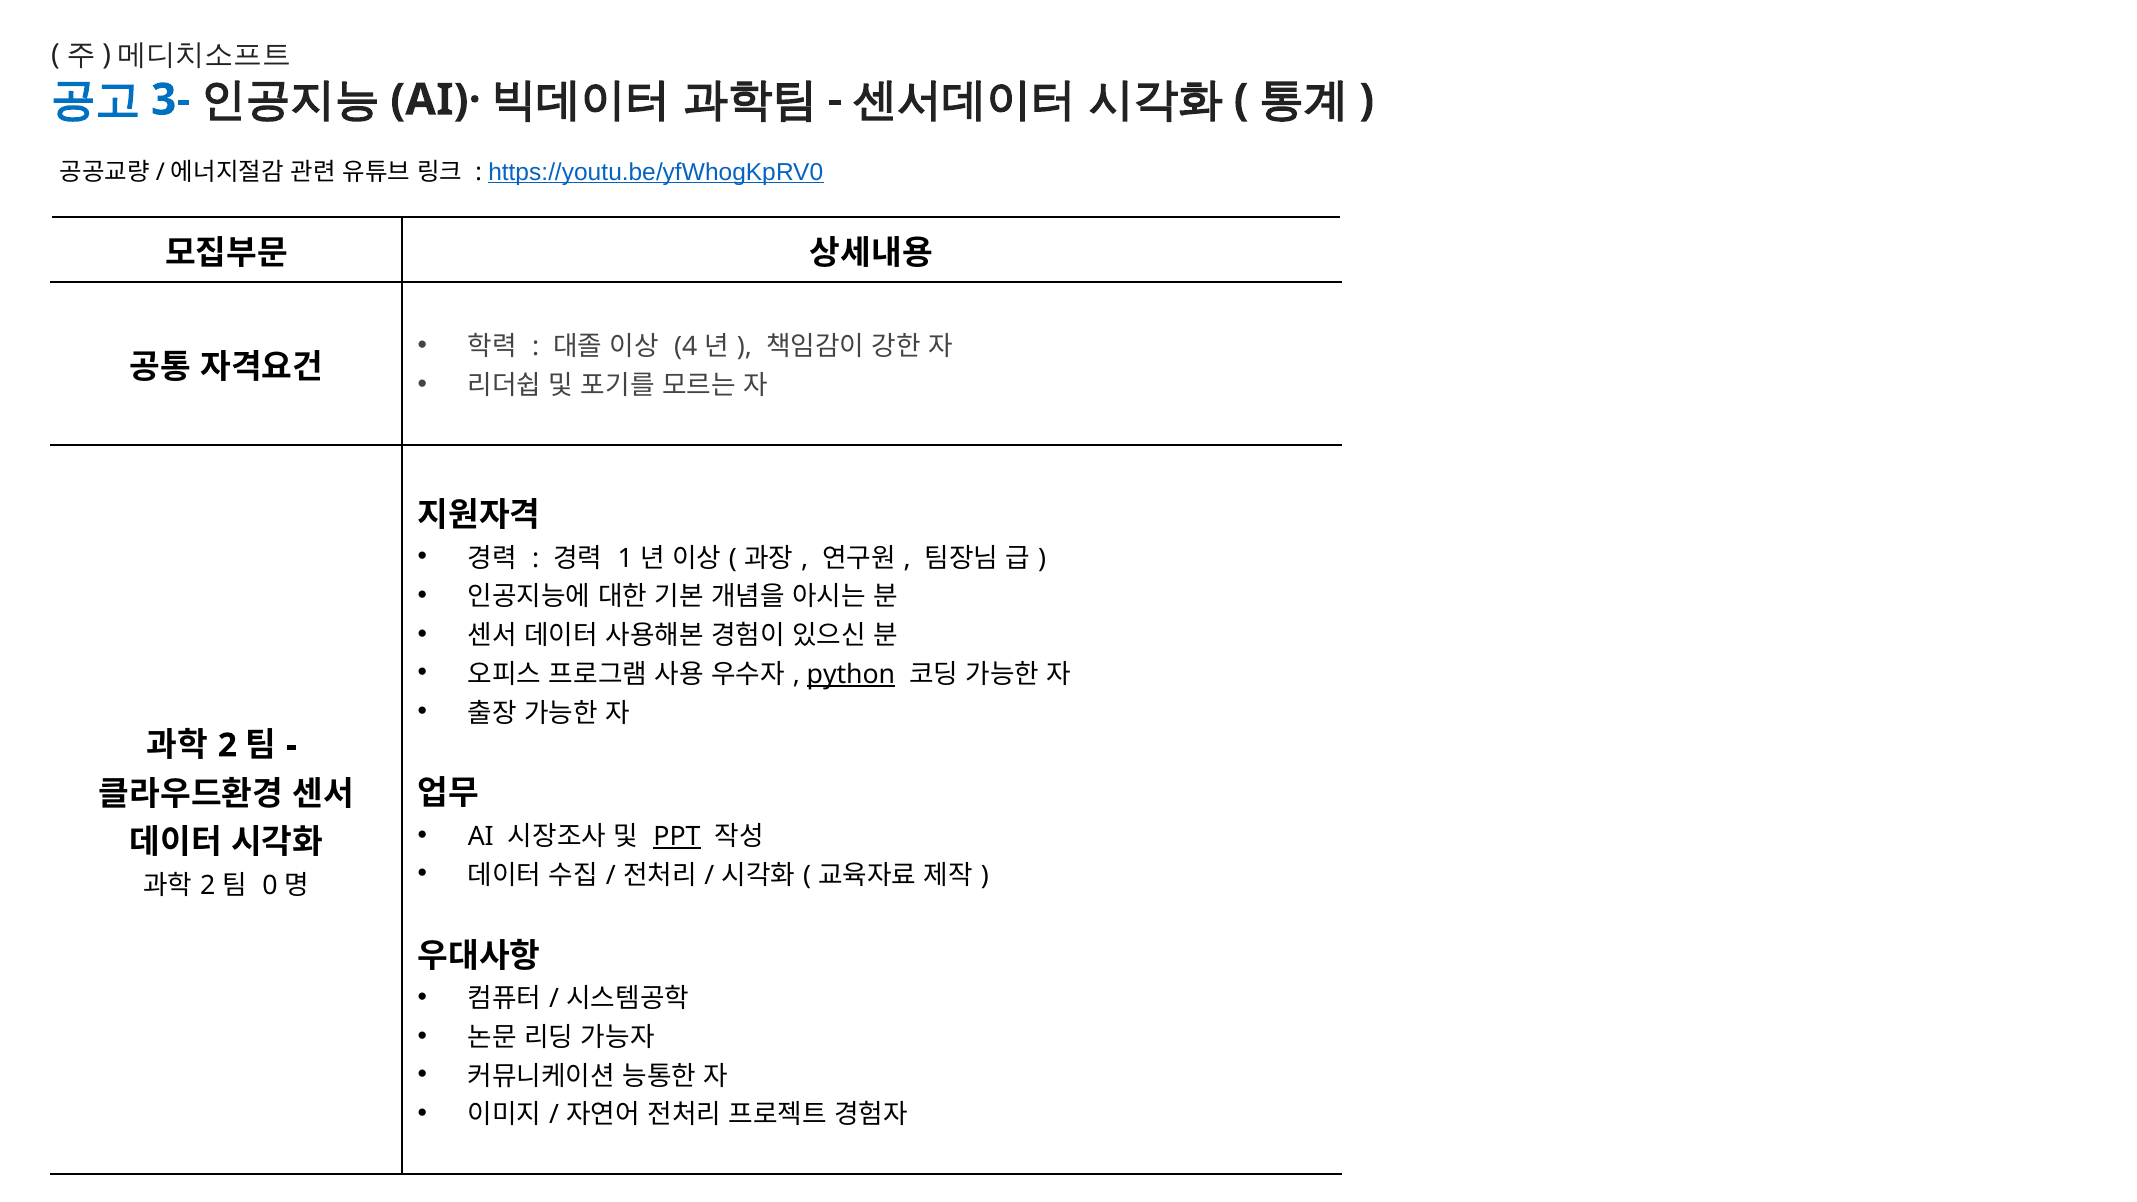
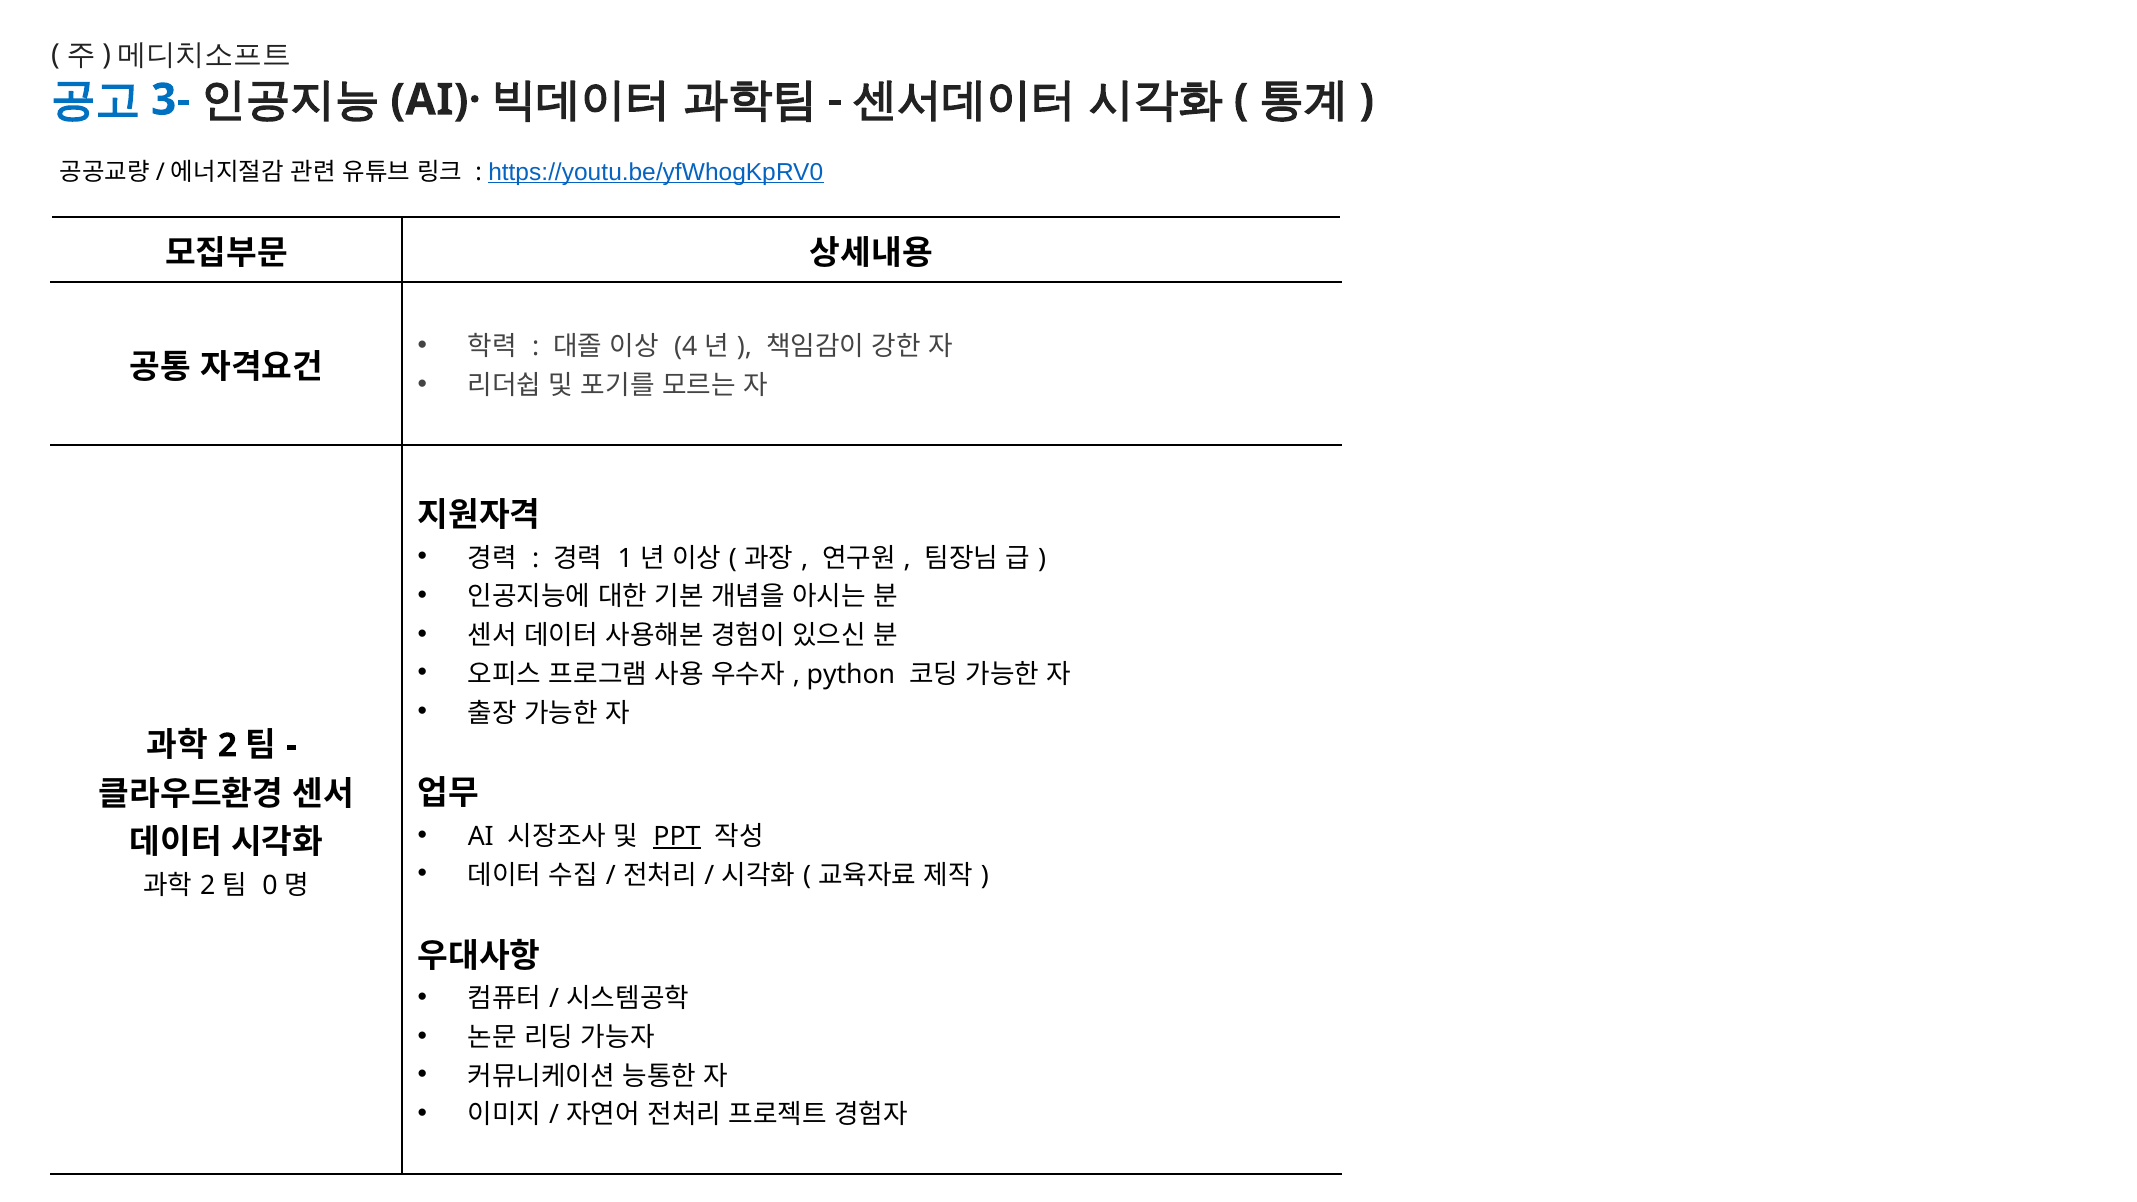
python underline: present -> none
